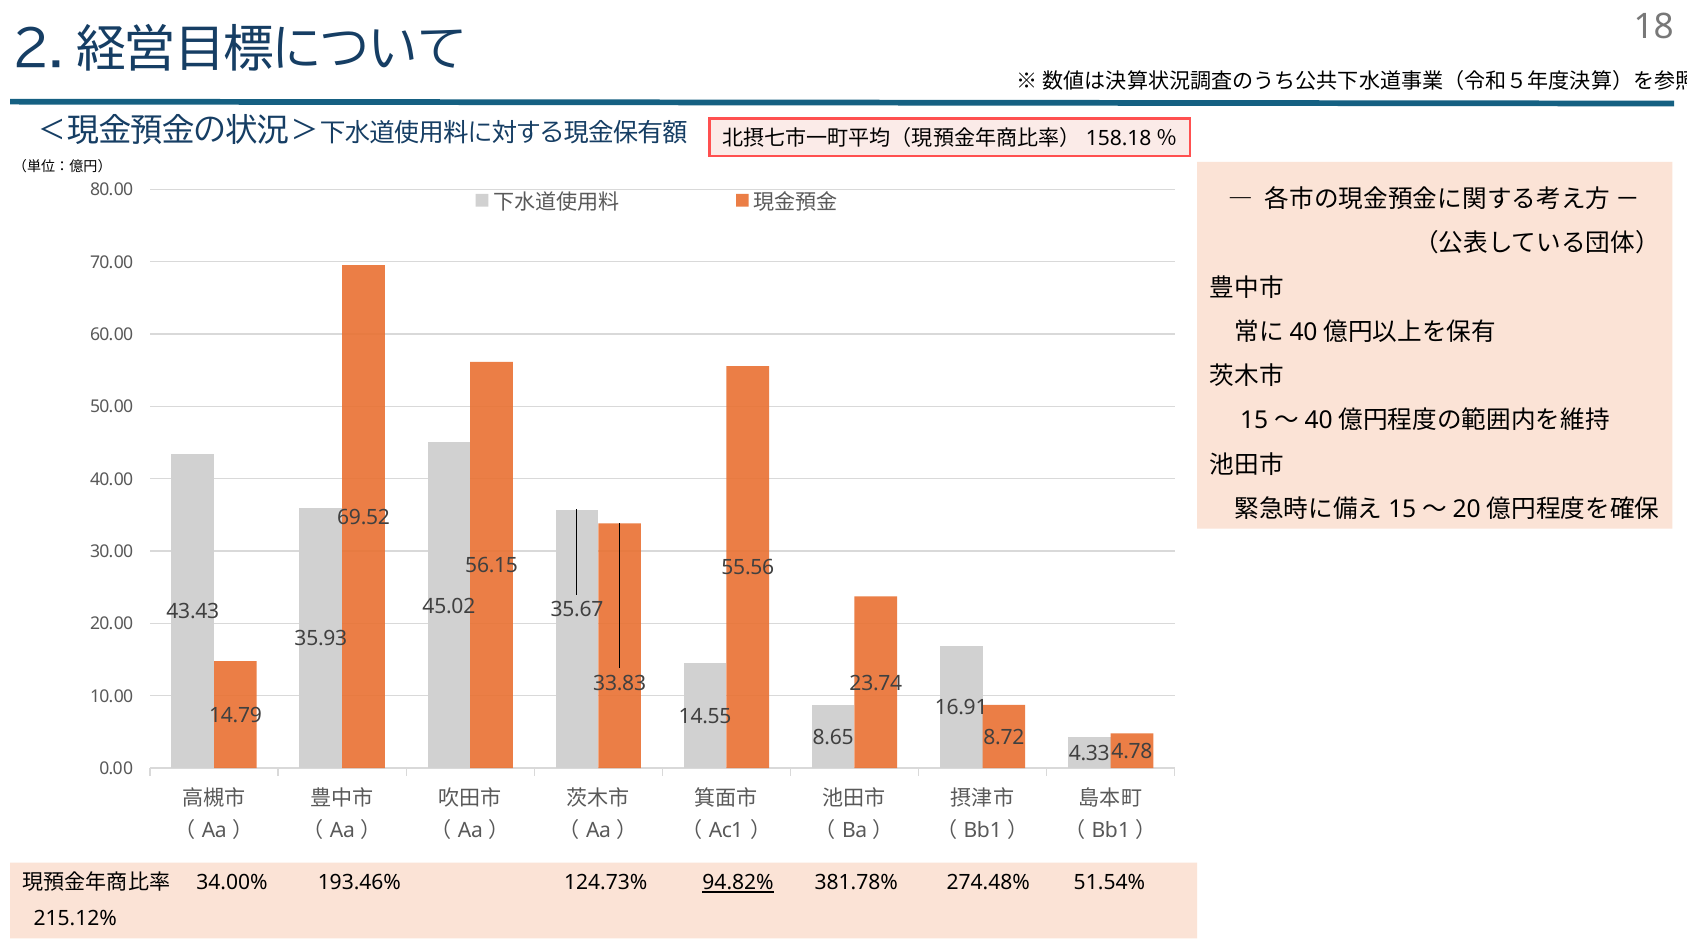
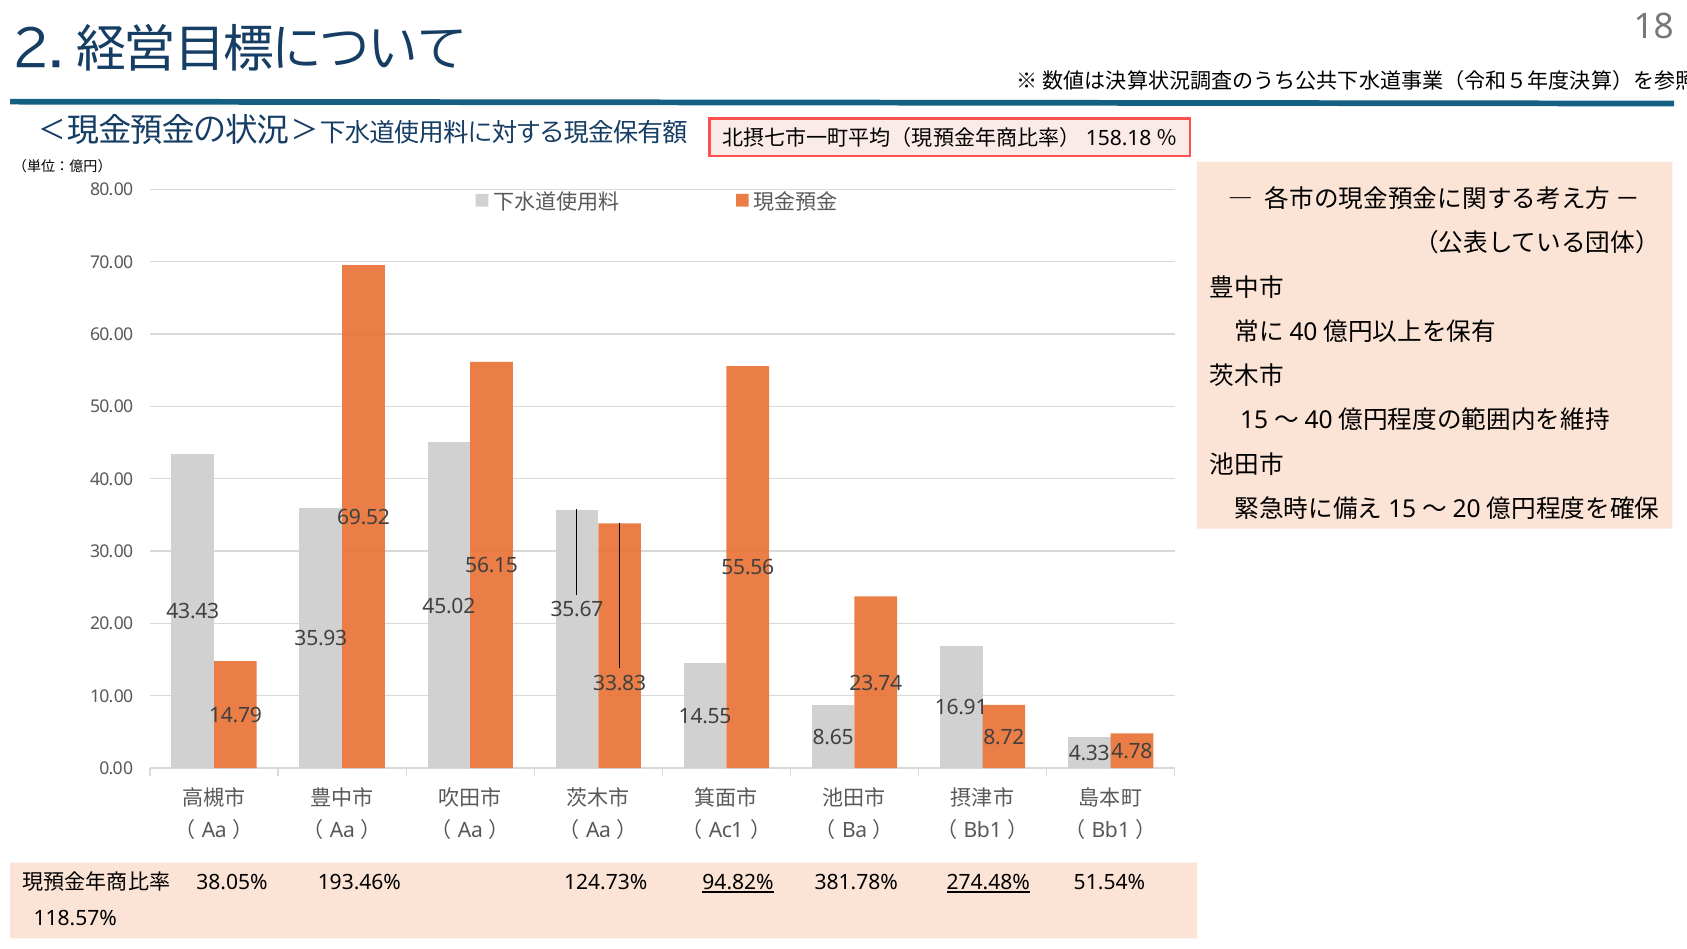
34.00%: 34.00% -> 38.05%
274.48% underline: none -> present
215.12%: 215.12% -> 118.57%
